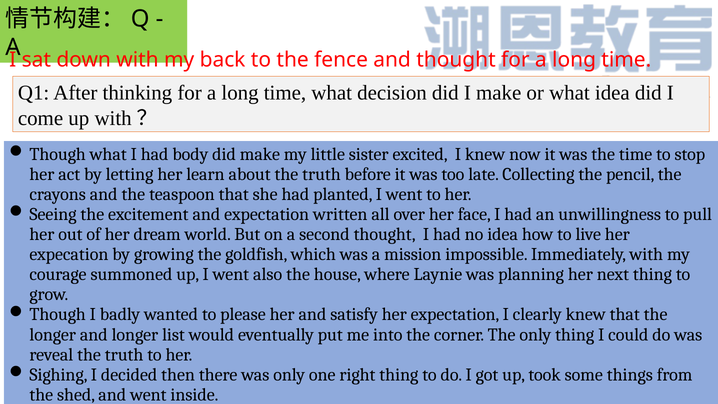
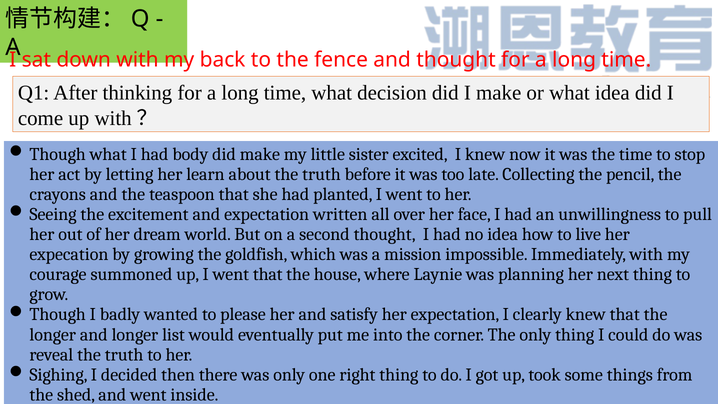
went also: also -> that
